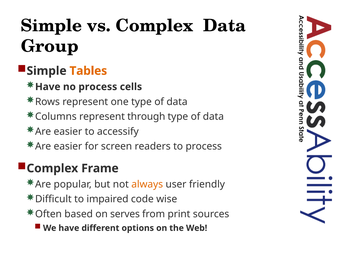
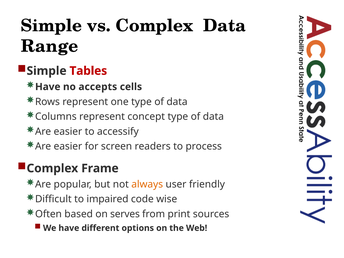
Group: Group -> Range
Tables colour: orange -> red
no process: process -> accepts
through: through -> concept
